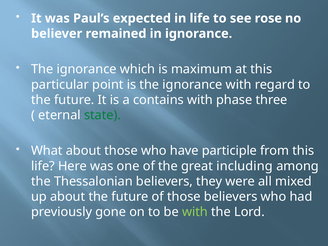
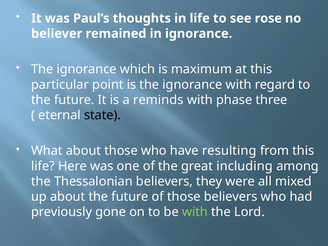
expected: expected -> thoughts
contains: contains -> reminds
state colour: green -> black
participle: participle -> resulting
